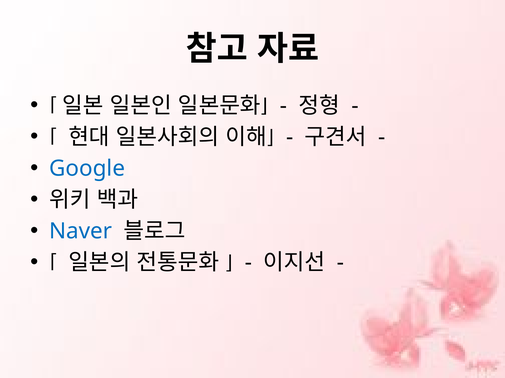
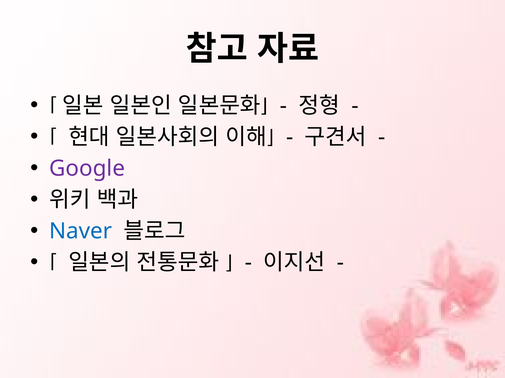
Google colour: blue -> purple
